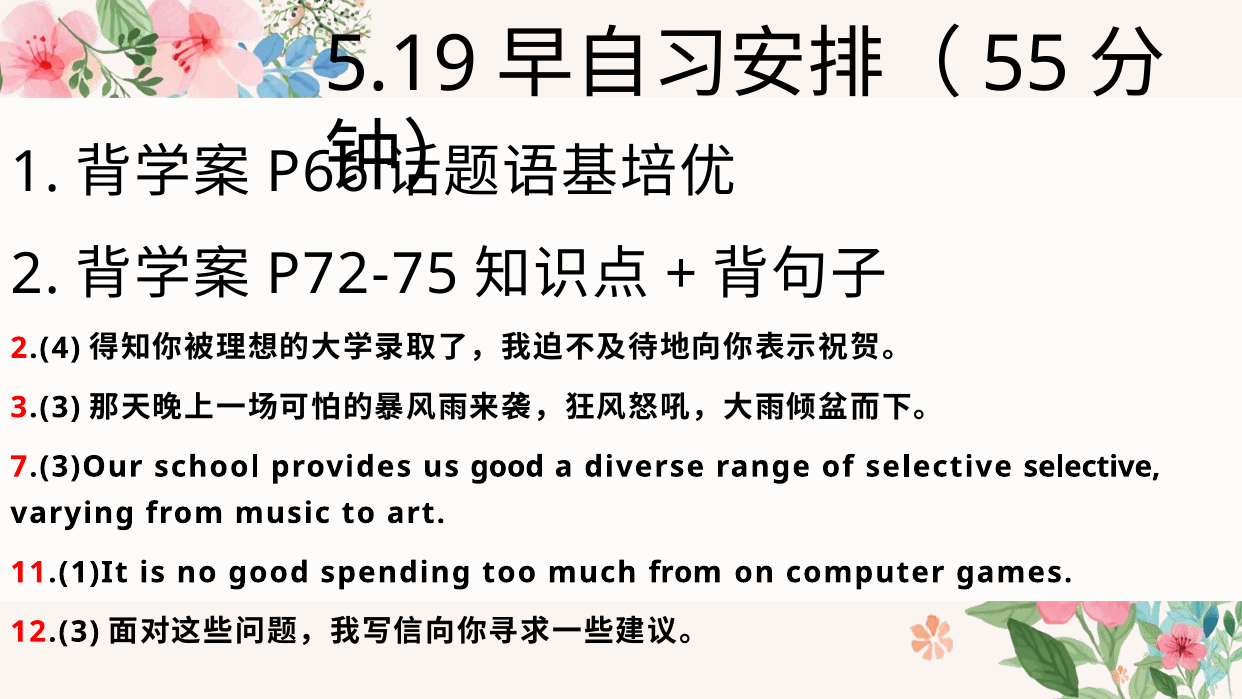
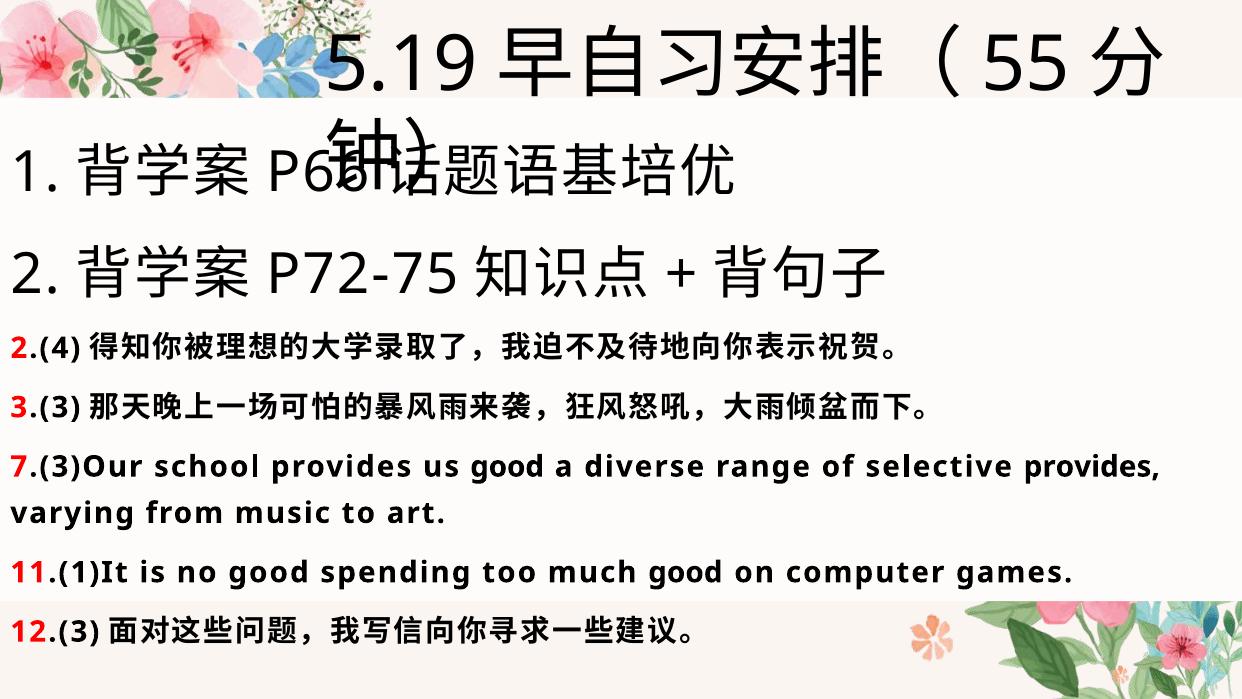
selective selective: selective -> provides
much from: from -> good
